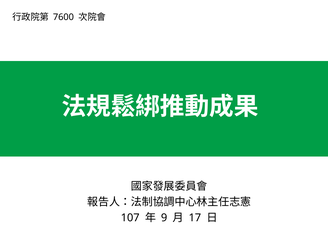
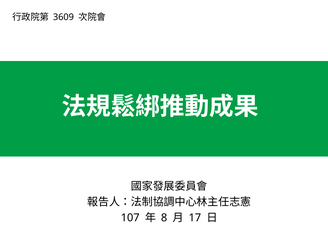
7600: 7600 -> 3609
9: 9 -> 8
